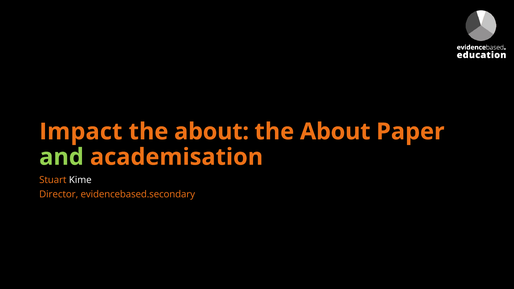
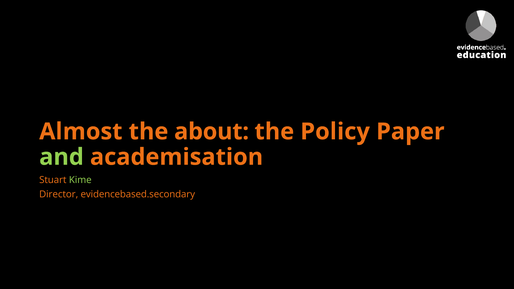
Impact: Impact -> Almost
About at (335, 132): About -> Policy
Kime colour: white -> light green
